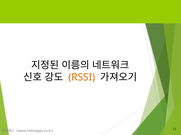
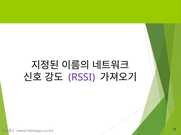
RSSI colour: orange -> purple
